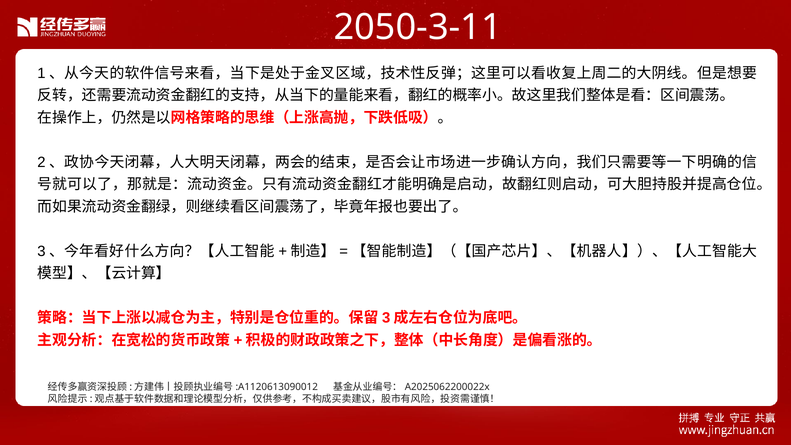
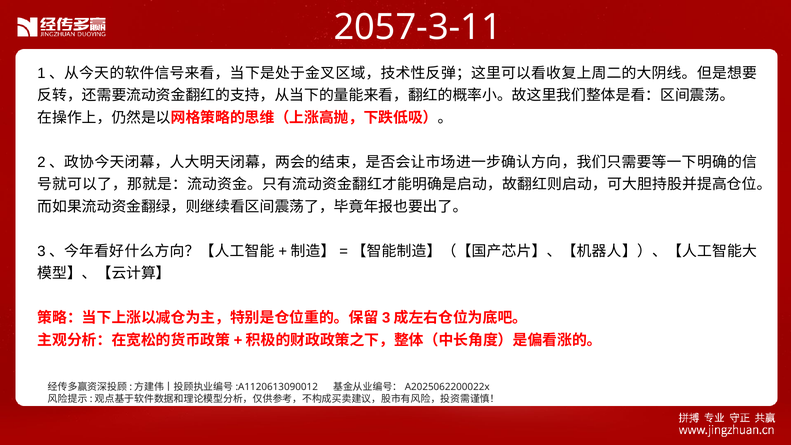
2050-3-11: 2050-3-11 -> 2057-3-11
